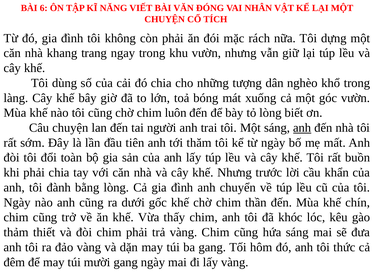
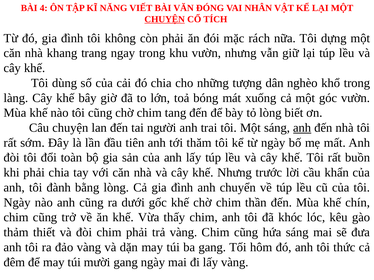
6: 6 -> 4
CHUYỆN at (165, 19) underline: none -> present
luôn: luôn -> tang
